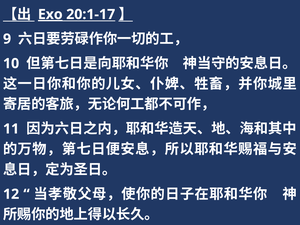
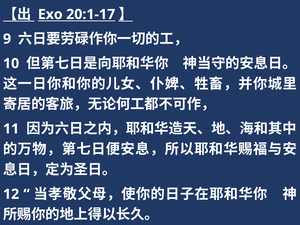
Exo underline: present -> none
